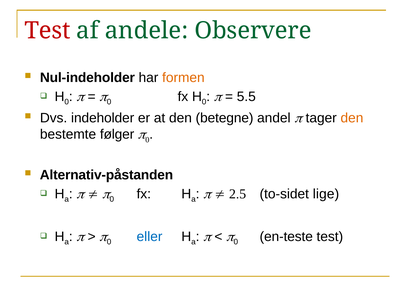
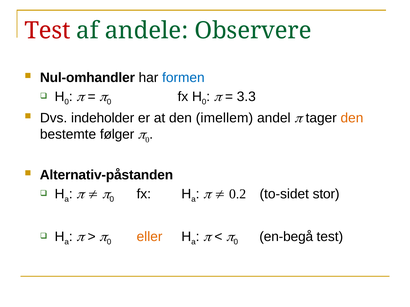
Nul-indeholder: Nul-indeholder -> Nul-omhandler
formen colour: orange -> blue
5.5: 5.5 -> 3.3
betegne: betegne -> imellem
2.5: 2.5 -> 0.2
lige: lige -> stor
eller colour: blue -> orange
en-teste: en-teste -> en-begå
